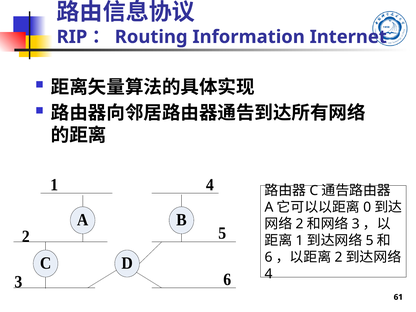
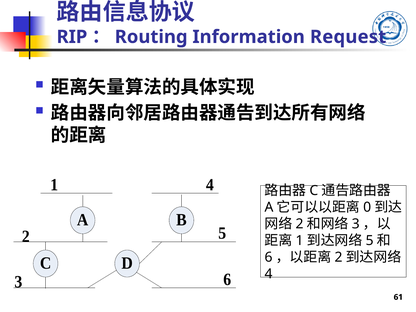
Internet: Internet -> Request
